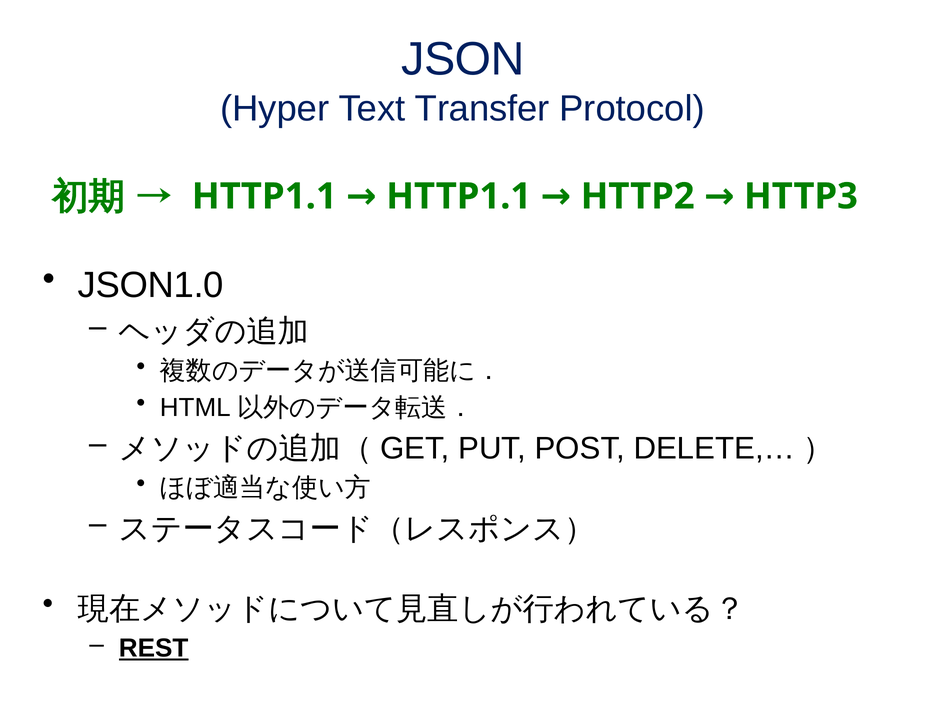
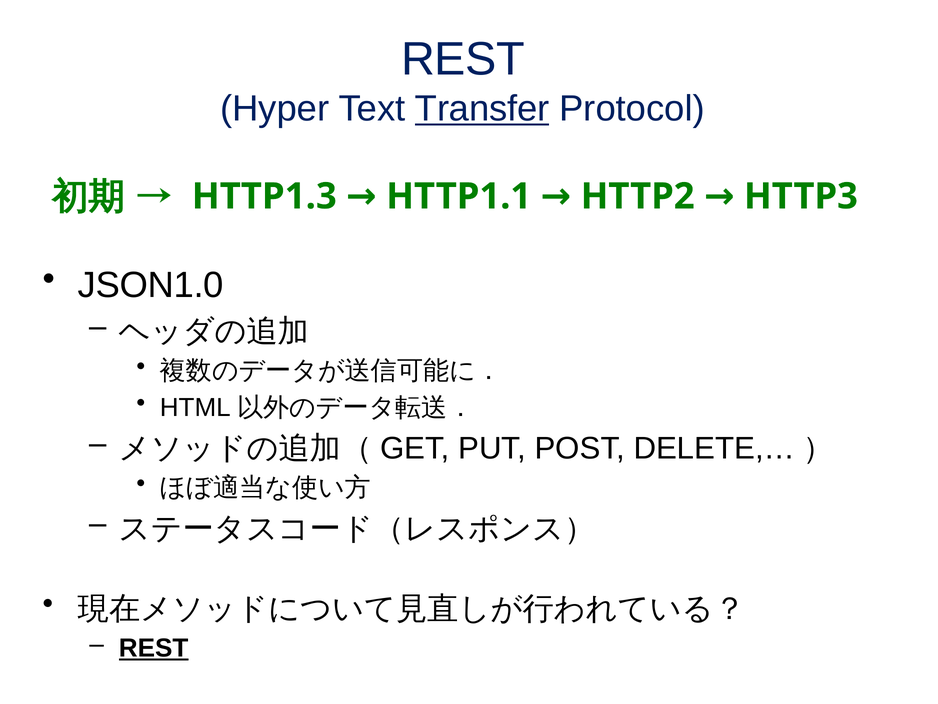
JSON at (463, 59): JSON -> REST
Transfer underline: none -> present
HTTP1.1 at (264, 196): HTTP1.1 -> HTTP1.3
